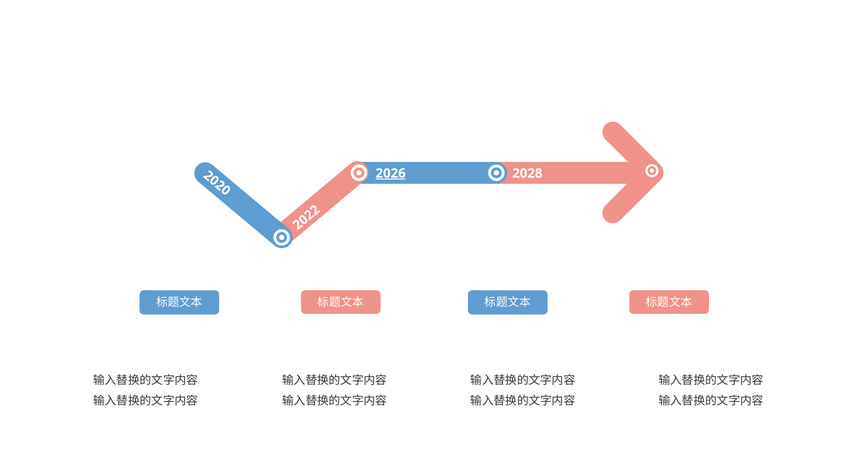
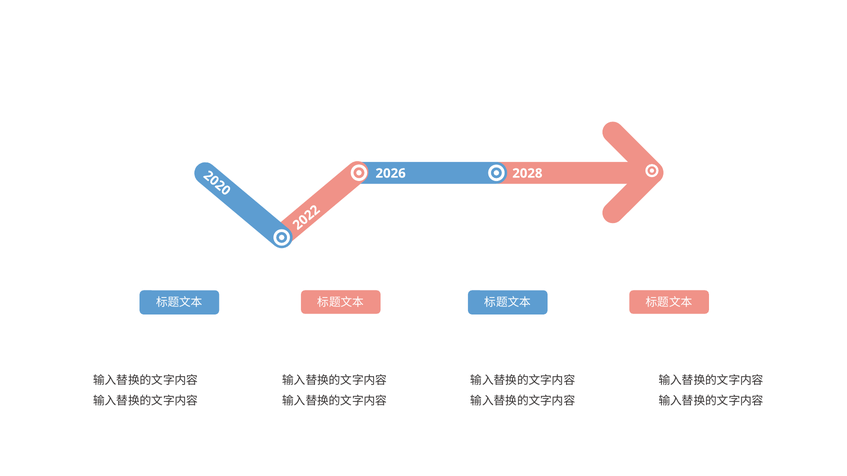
2026 underline: present -> none
